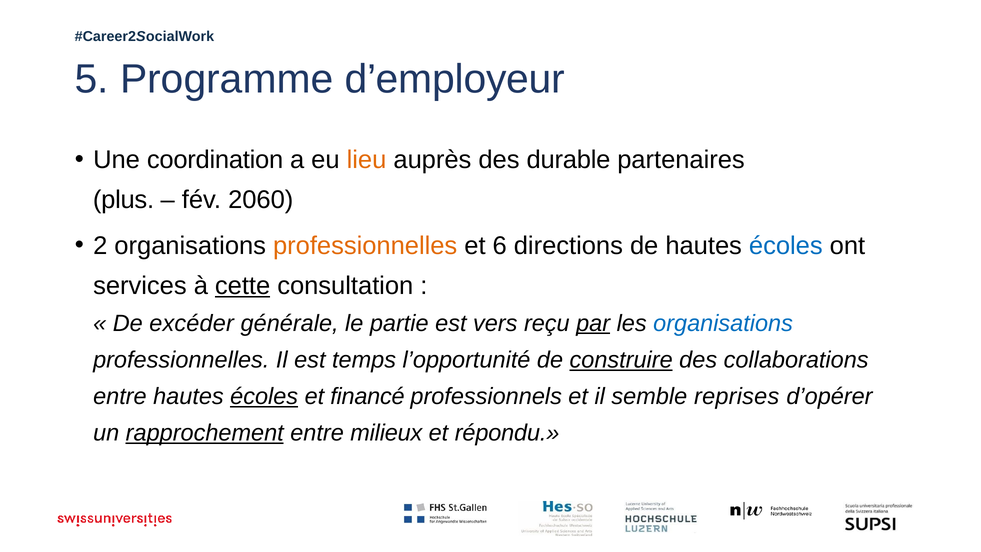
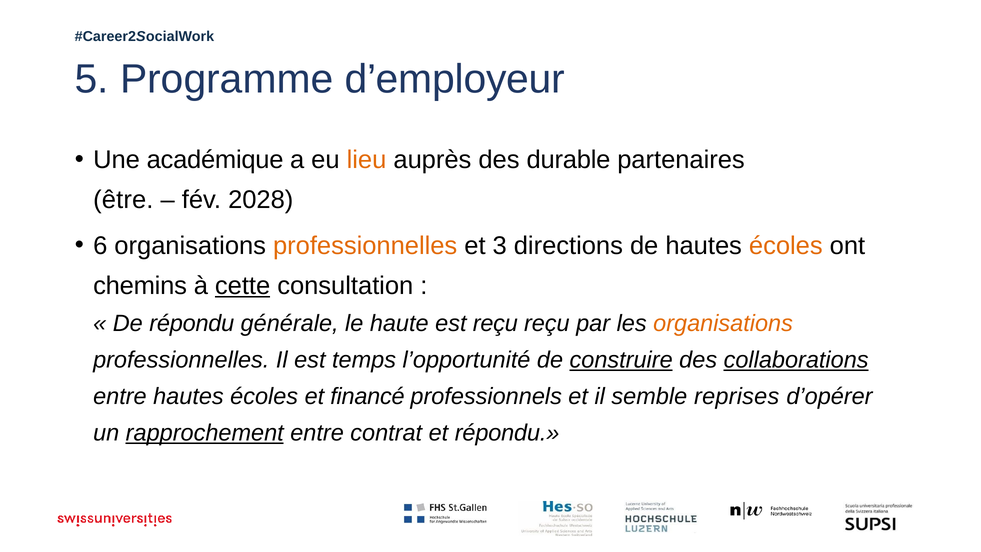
coordination: coordination -> académique
plus: plus -> être
2060: 2060 -> 2028
2: 2 -> 6
6: 6 -> 3
écoles at (786, 246) colour: blue -> orange
services: services -> chemins
De excéder: excéder -> répondu
partie: partie -> haute
est vers: vers -> reçu
par underline: present -> none
organisations at (723, 323) colour: blue -> orange
collaborations underline: none -> present
écoles at (264, 396) underline: present -> none
milieux: milieux -> contrat
